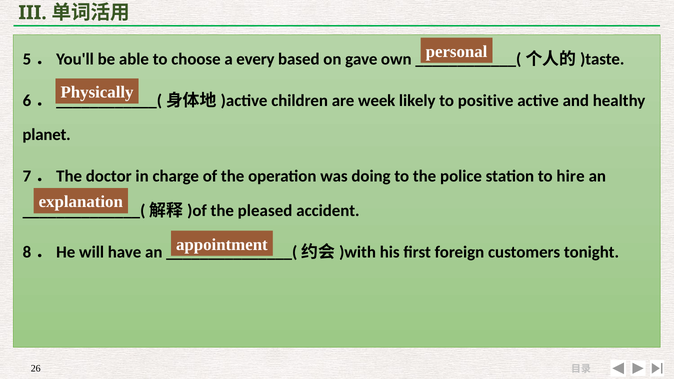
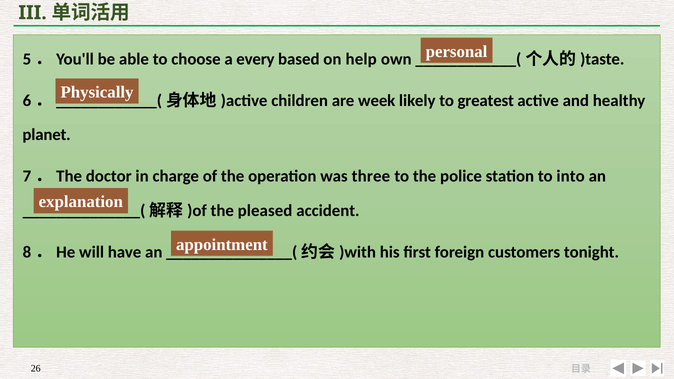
gave: gave -> help
positive: positive -> greatest
doing: doing -> three
hire: hire -> into
